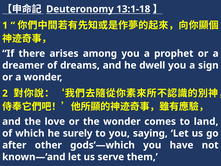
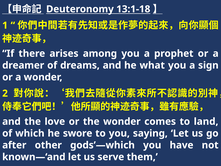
dwell: dwell -> what
surely: surely -> swore
